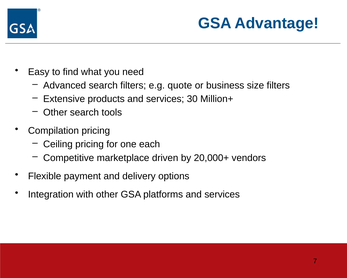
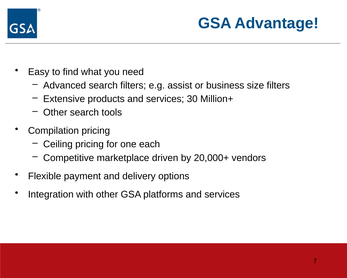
quote: quote -> assist
